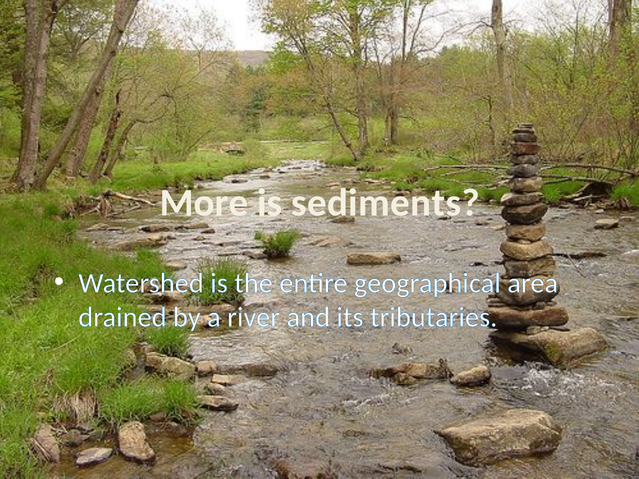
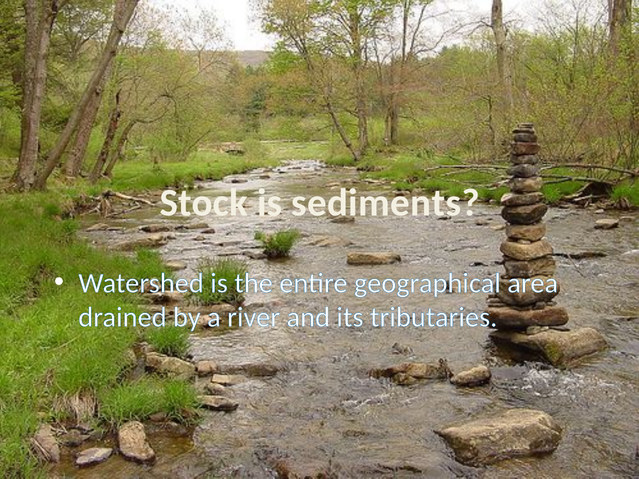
More: More -> Stock
